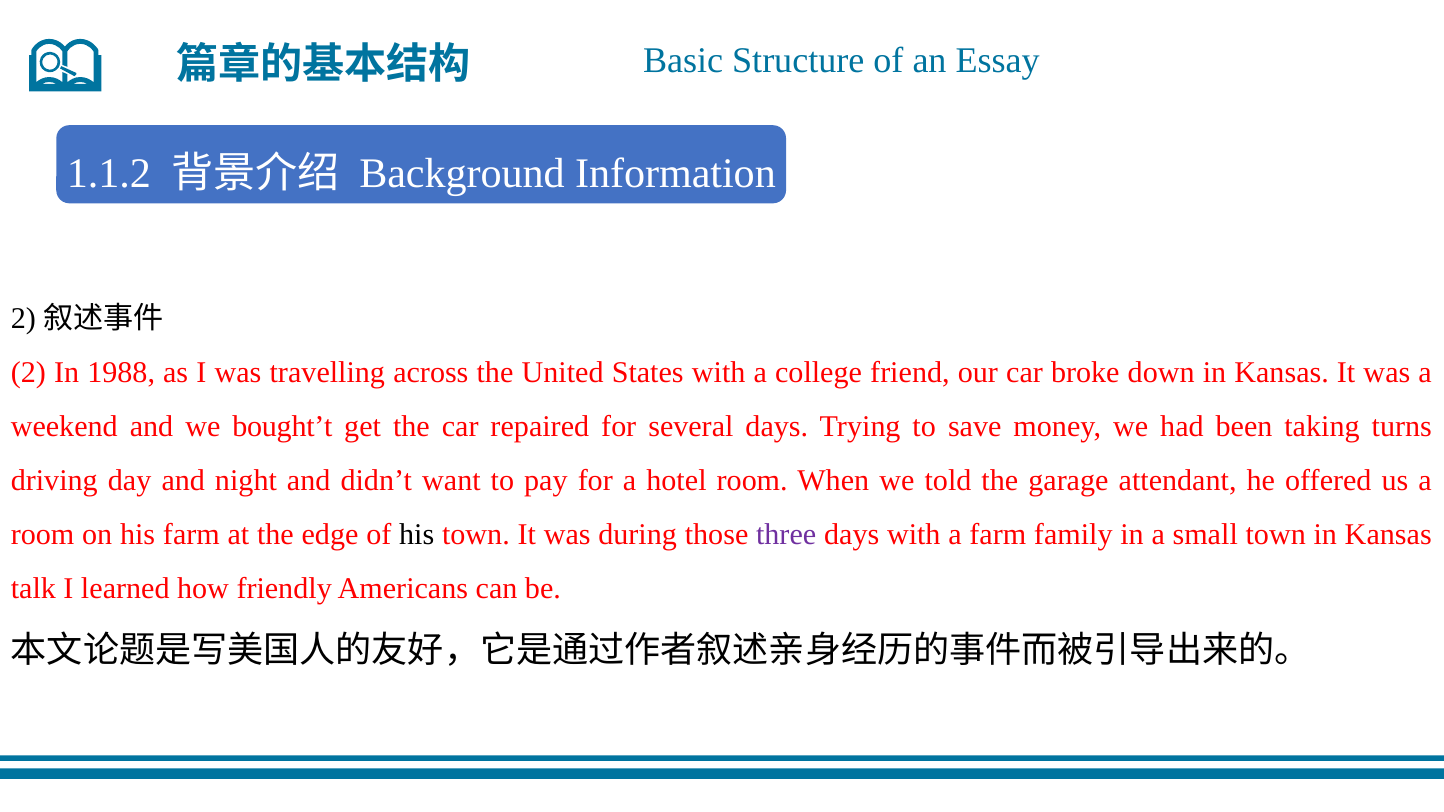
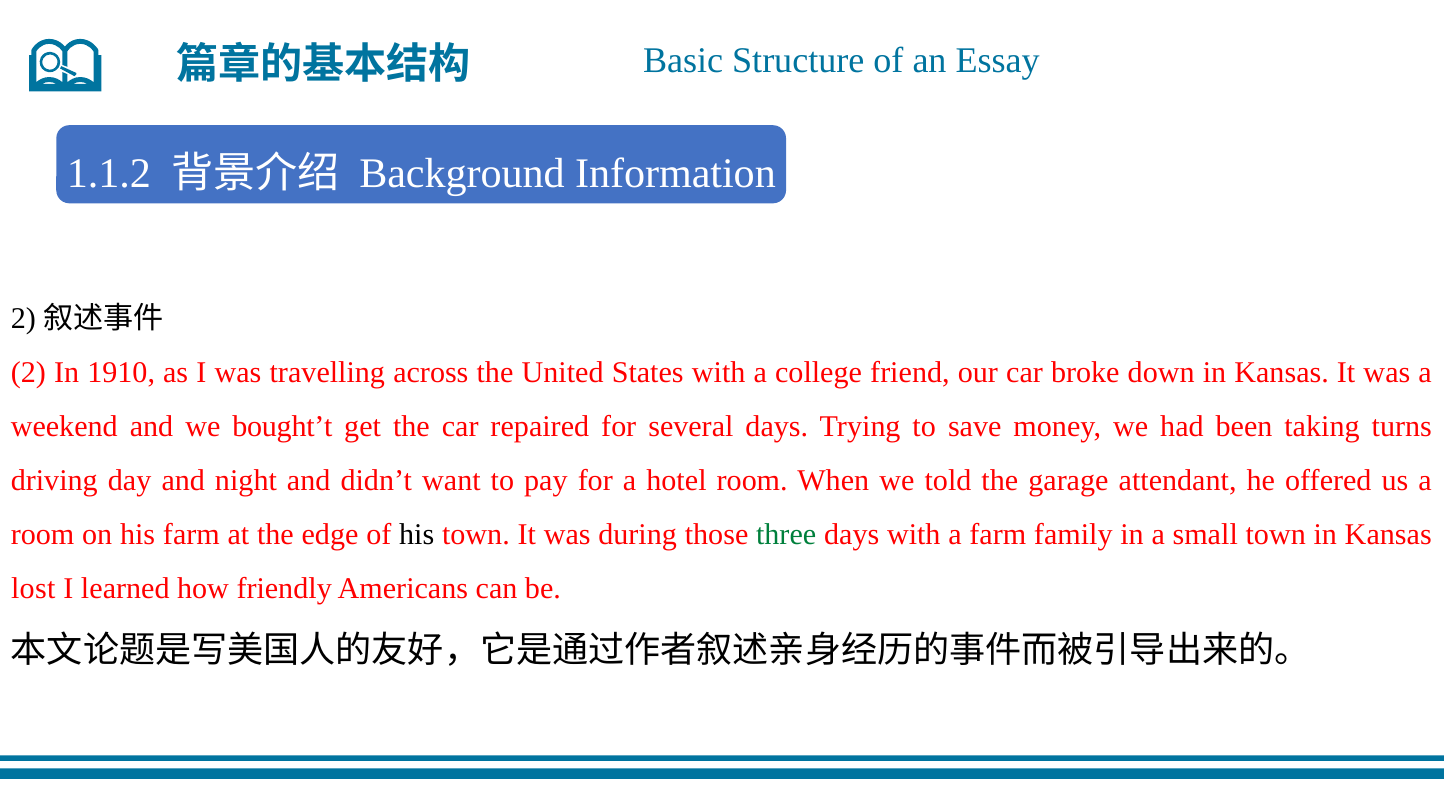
1988: 1988 -> 1910
three colour: purple -> green
talk: talk -> lost
